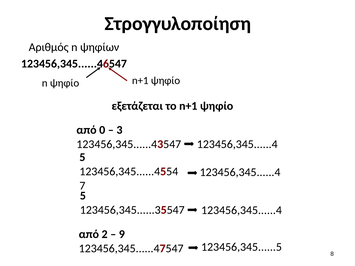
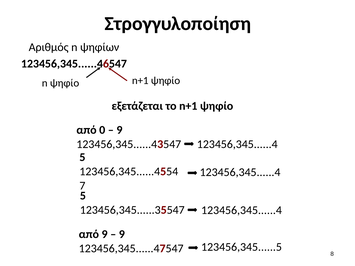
3 at (119, 130): 3 -> 9
από 2: 2 -> 9
